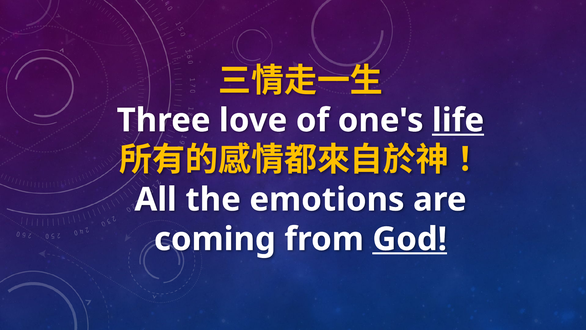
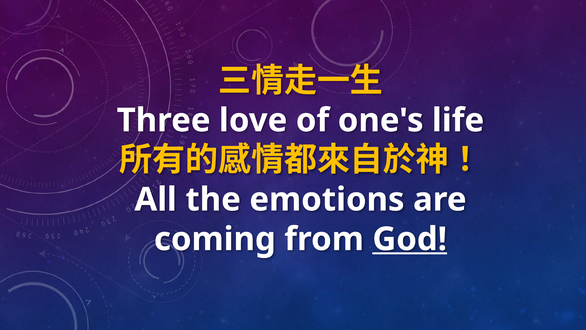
life underline: present -> none
